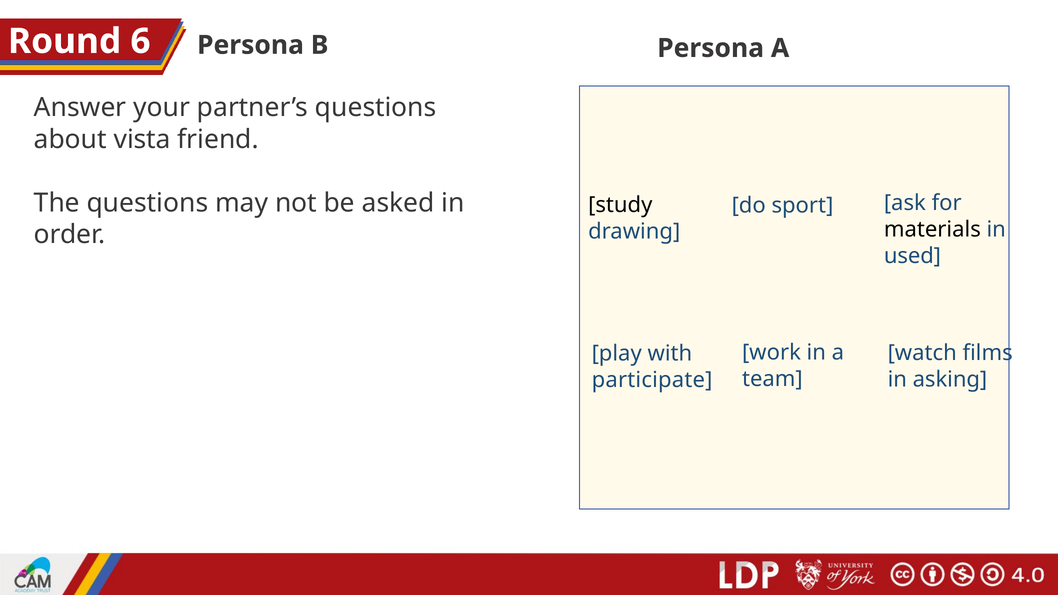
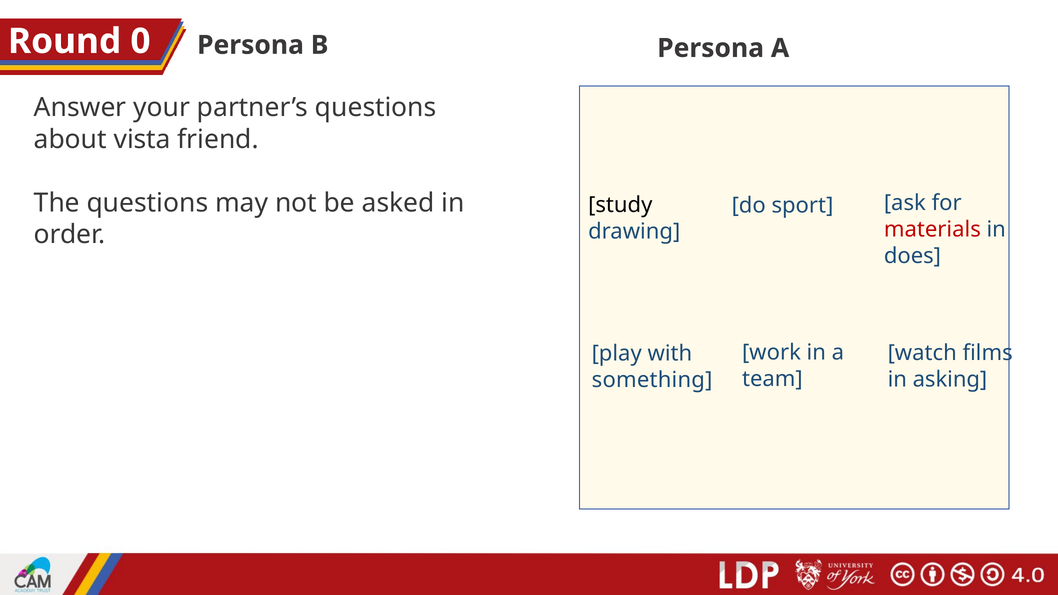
6: 6 -> 0
materials colour: black -> red
used: used -> does
participate: participate -> something
